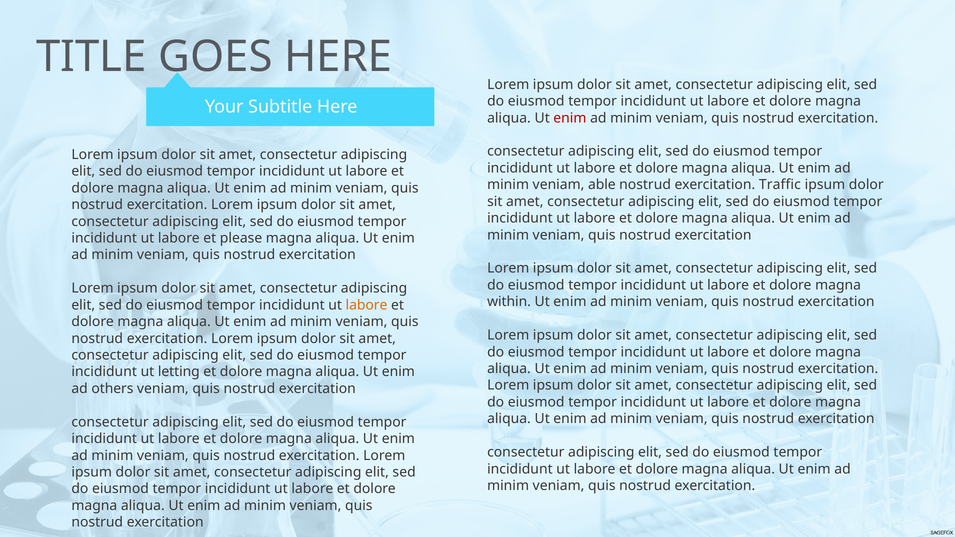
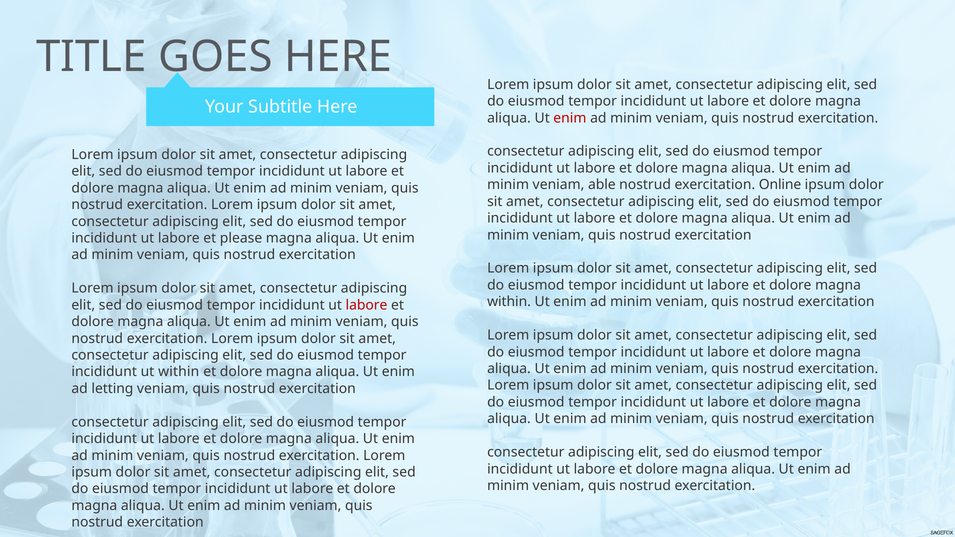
Traffic: Traffic -> Online
labore at (366, 305) colour: orange -> red
ut letting: letting -> within
others: others -> letting
